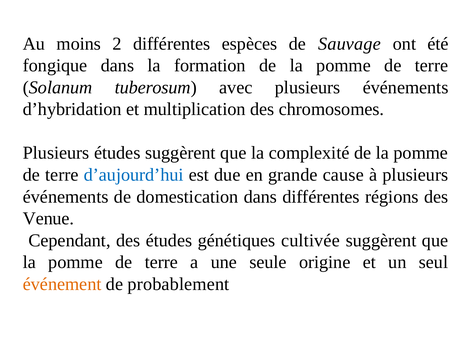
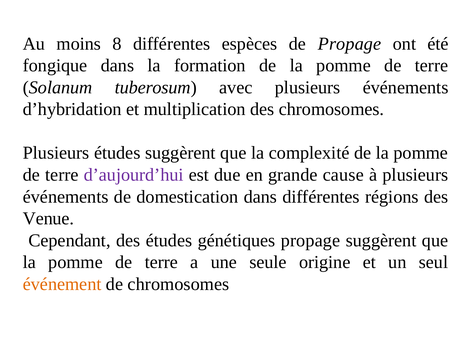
2: 2 -> 8
de Sauvage: Sauvage -> Propage
d’aujourd’hui colour: blue -> purple
génétiques cultivée: cultivée -> propage
de probablement: probablement -> chromosomes
